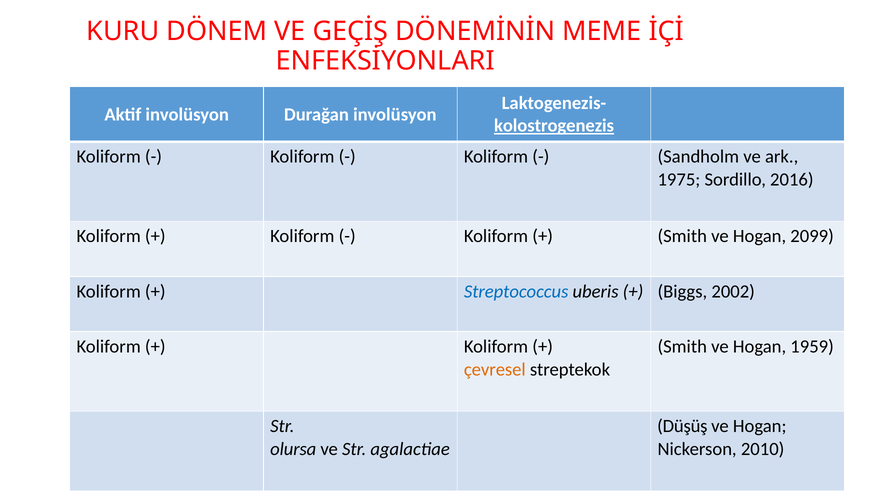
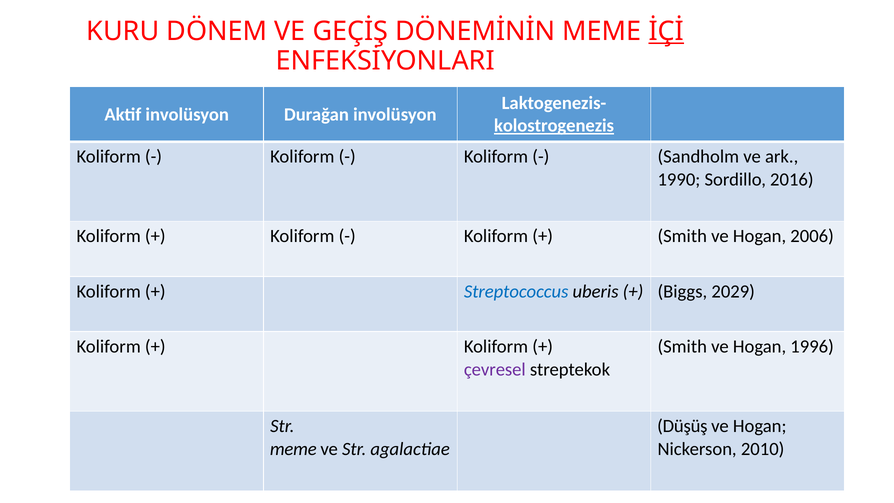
İÇİ underline: none -> present
1975: 1975 -> 1990
2099: 2099 -> 2006
2002: 2002 -> 2029
1959: 1959 -> 1996
çevresel colour: orange -> purple
olursa at (293, 449): olursa -> meme
